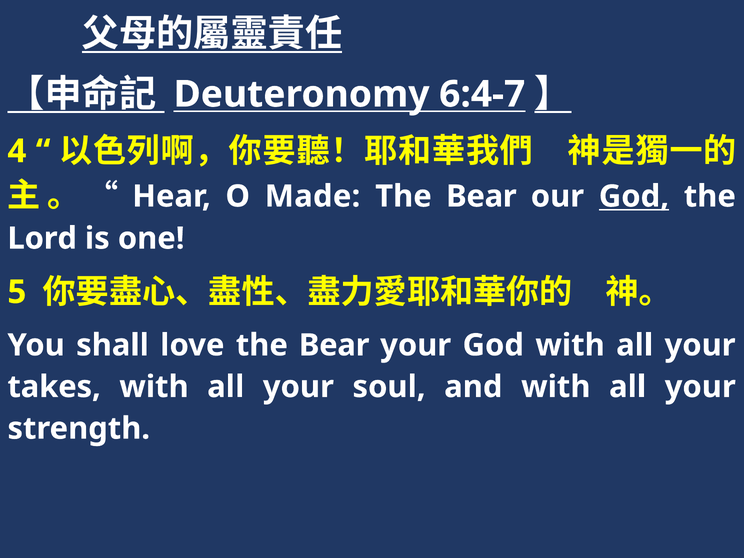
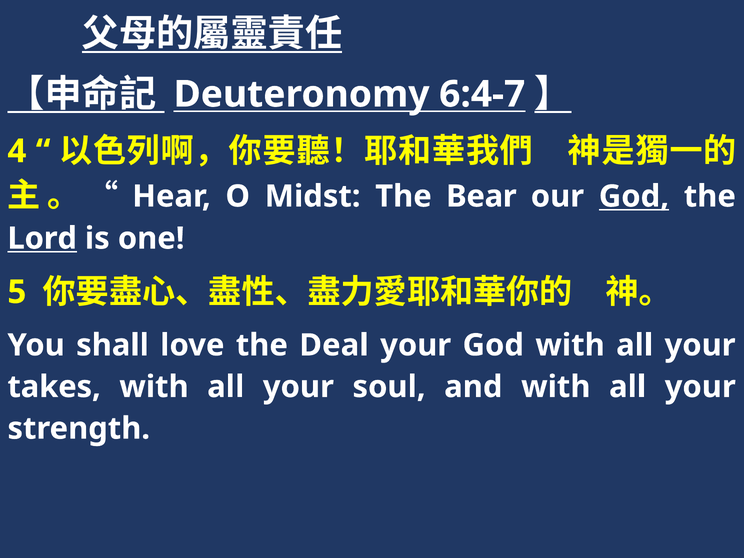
Made: Made -> Midst
Lord underline: none -> present
love the Bear: Bear -> Deal
